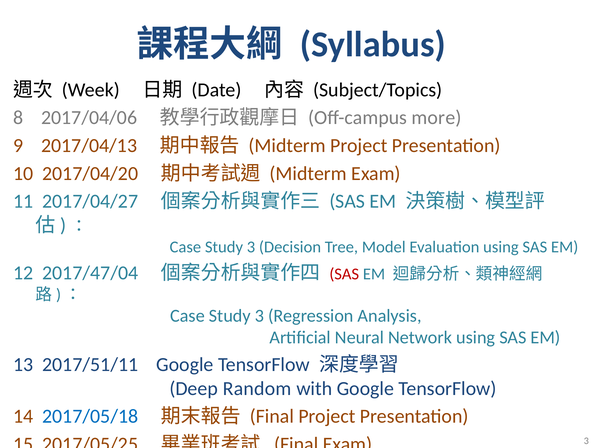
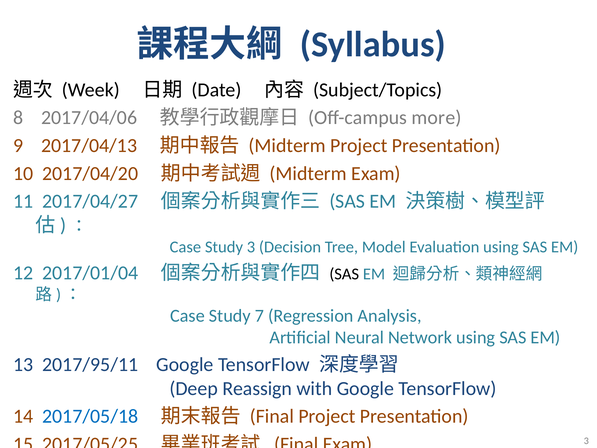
2017/47/04: 2017/47/04 -> 2017/01/04
SAS at (344, 274) colour: red -> black
3 at (259, 316): 3 -> 7
2017/51/11: 2017/51/11 -> 2017/95/11
Random: Random -> Reassign
